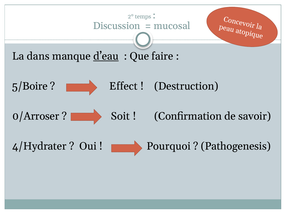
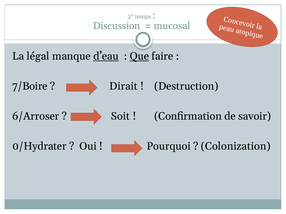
dans: dans -> légal
Que underline: none -> present
5/Boire: 5/Boire -> 7/Boire
Effect: Effect -> Dirait
0/Arroser: 0/Arroser -> 6/Arroser
4/Hydrater: 4/Hydrater -> 0/Hydrater
Pathogenesis: Pathogenesis -> Colonization
